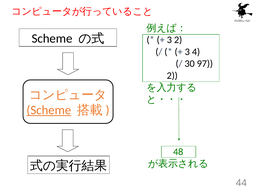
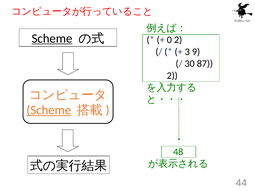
Scheme at (52, 38) underline: none -> present
3 at (169, 40): 3 -> 0
4: 4 -> 9
97: 97 -> 87
